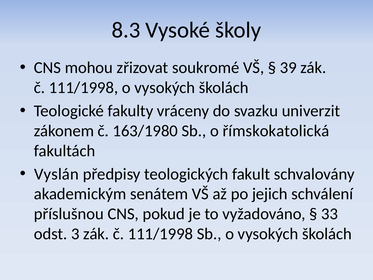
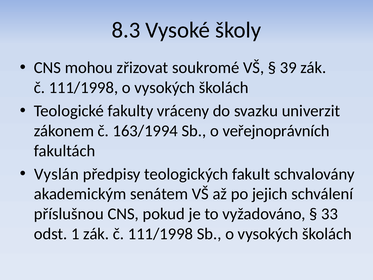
163/1980: 163/1980 -> 163/1994
římskokatolická: římskokatolická -> veřejnoprávních
3: 3 -> 1
